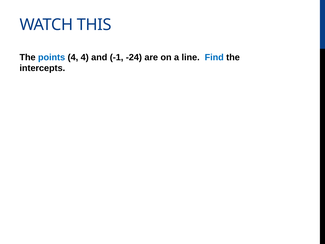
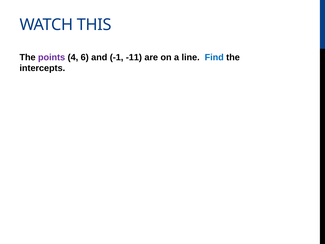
points colour: blue -> purple
4 4: 4 -> 6
-24: -24 -> -11
